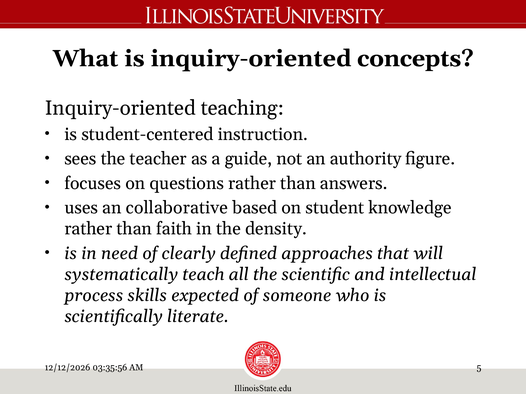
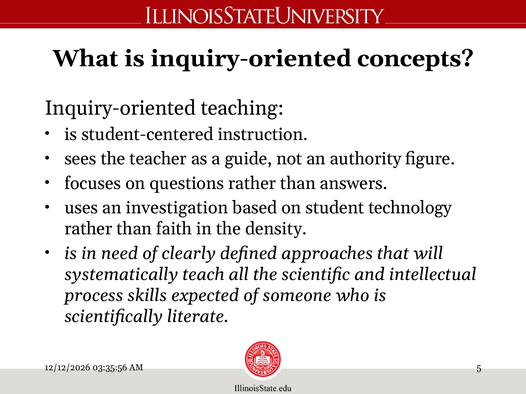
collaborative: collaborative -> investigation
knowledge: knowledge -> technology
